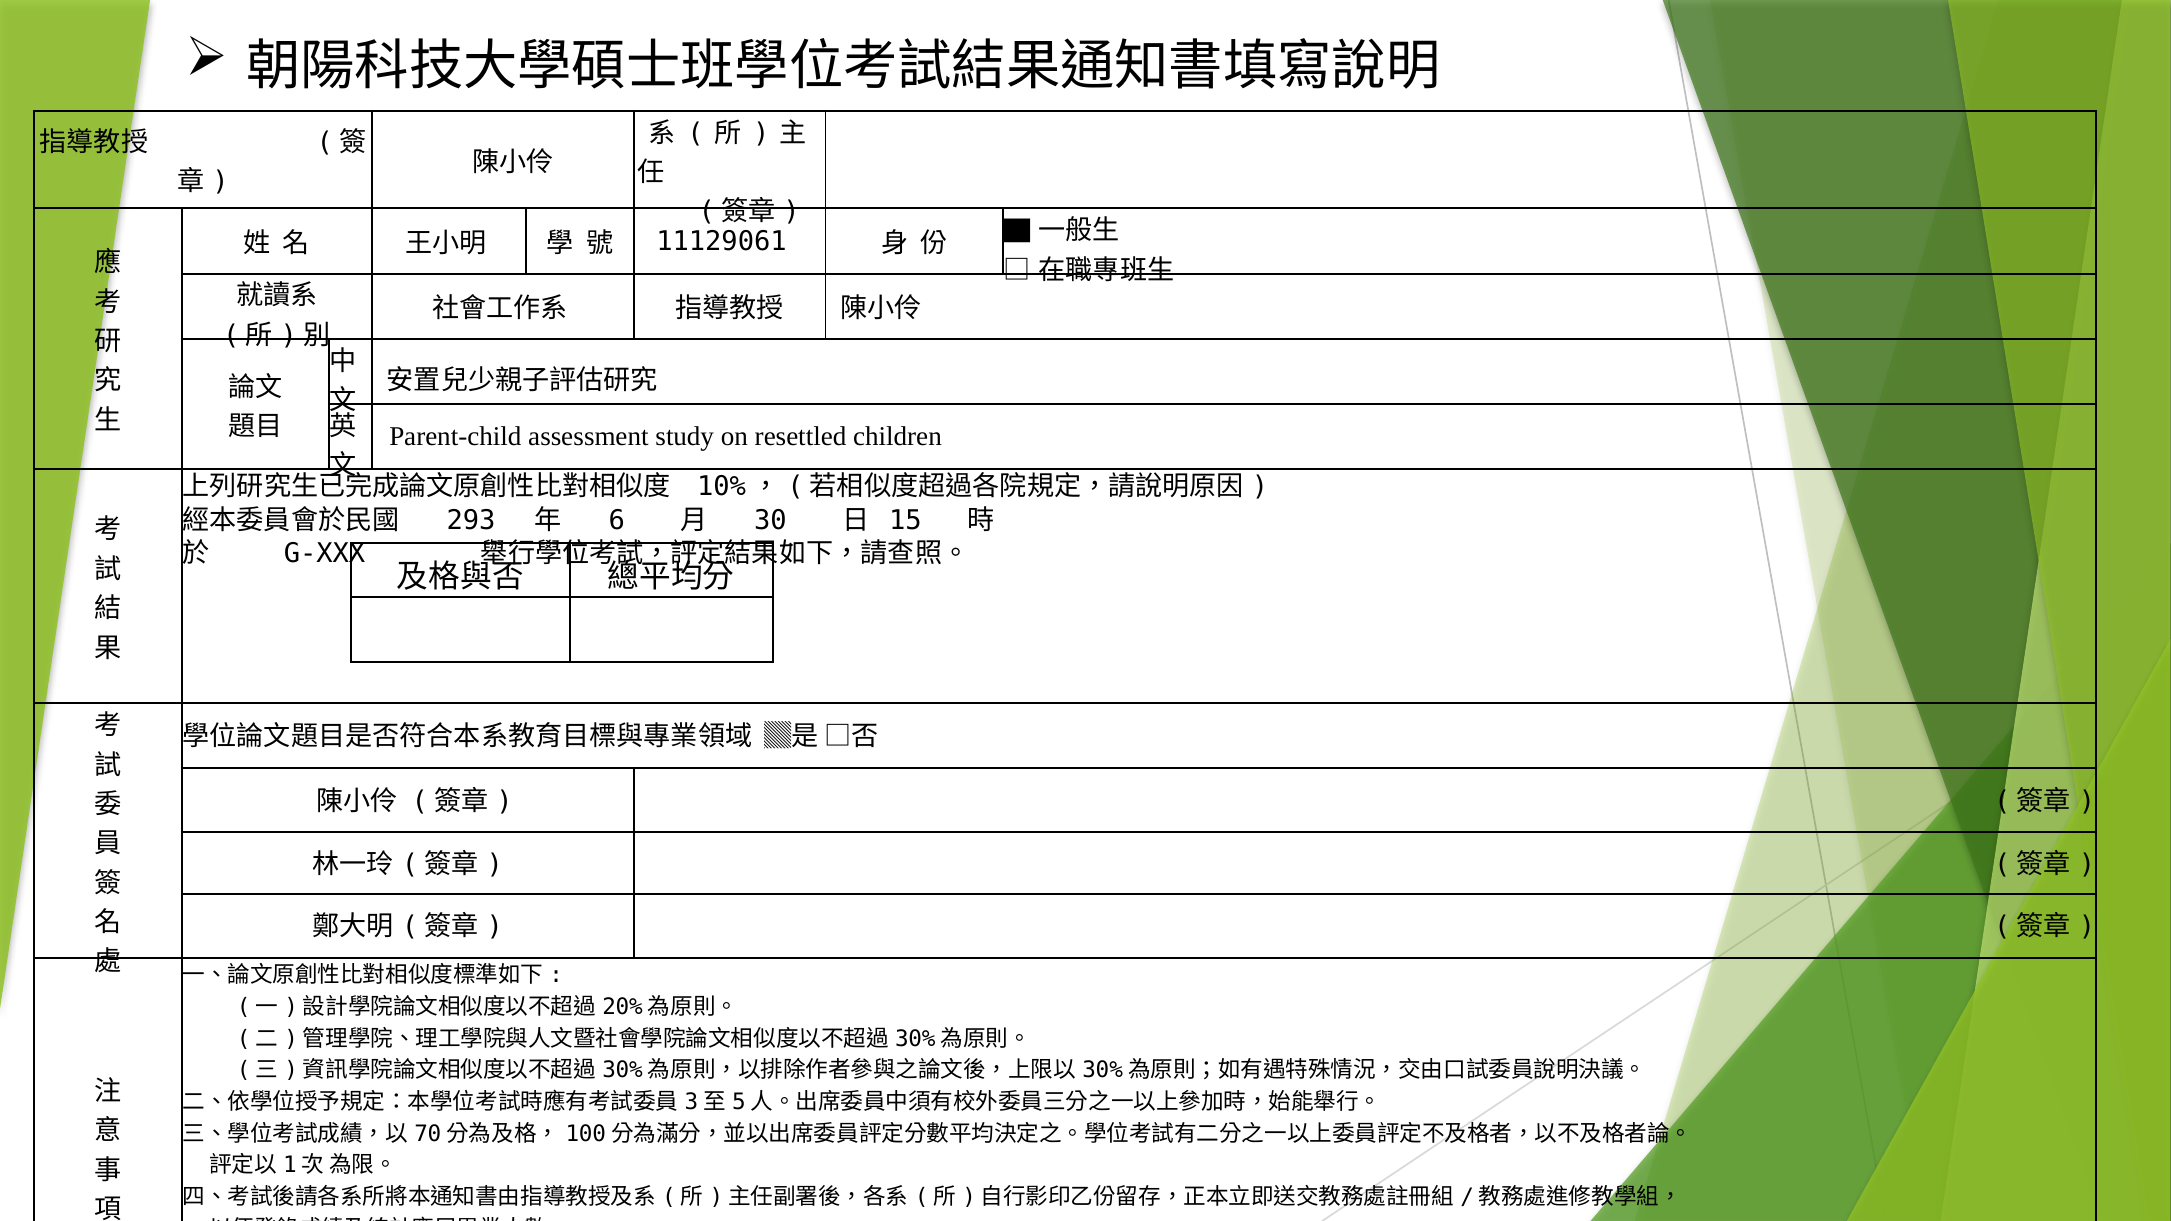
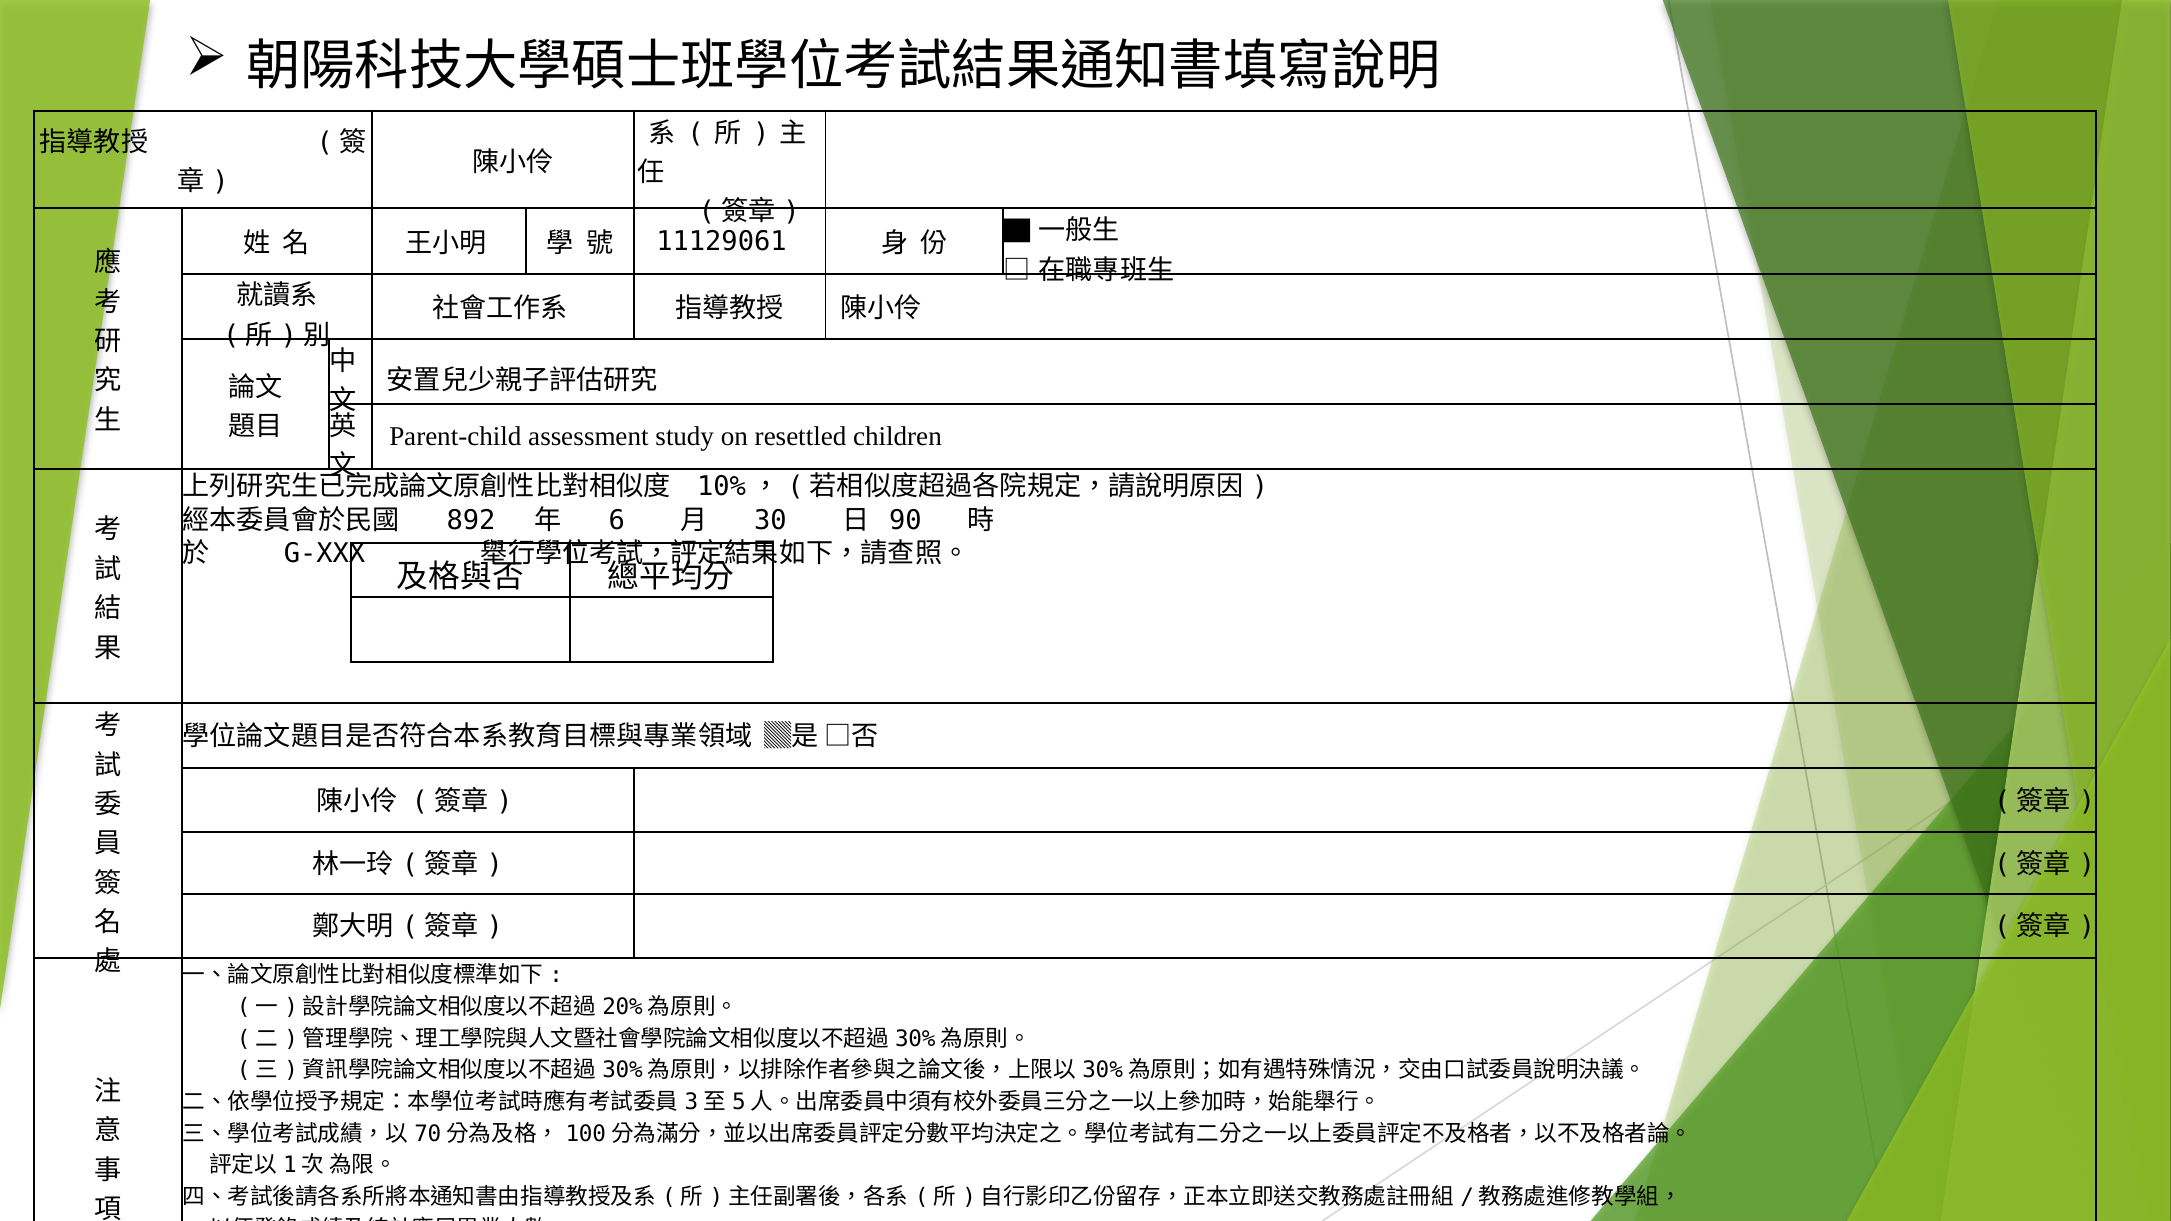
293: 293 -> 892
15: 15 -> 90
